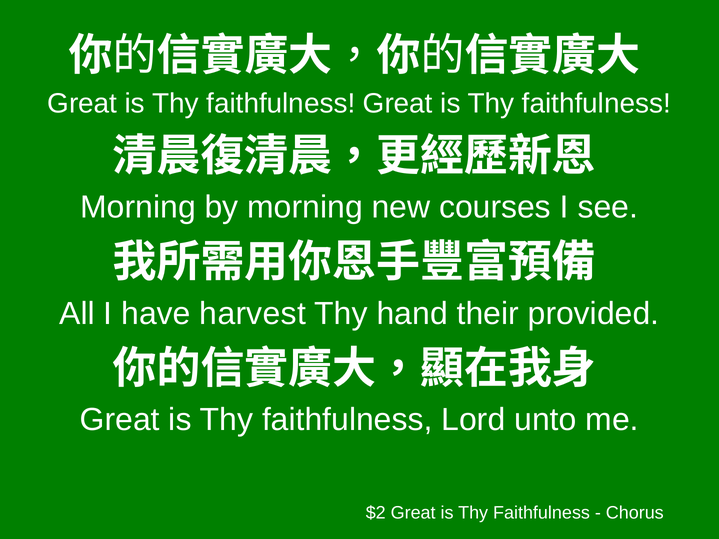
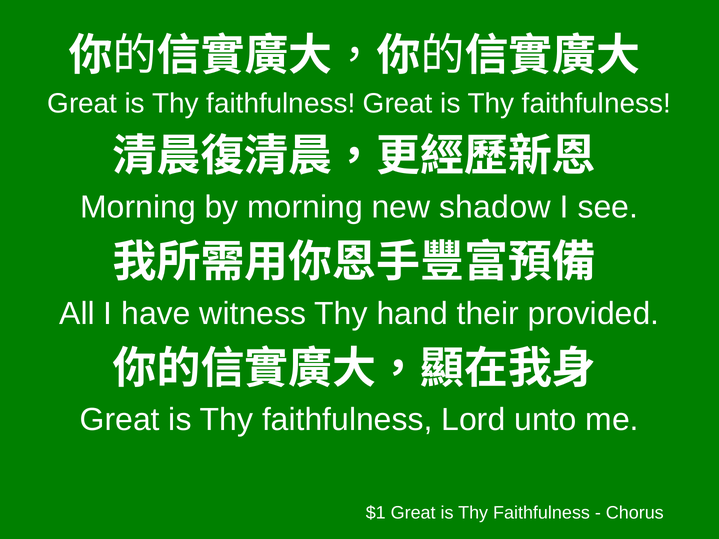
courses: courses -> shadow
harvest: harvest -> witness
$2: $2 -> $1
